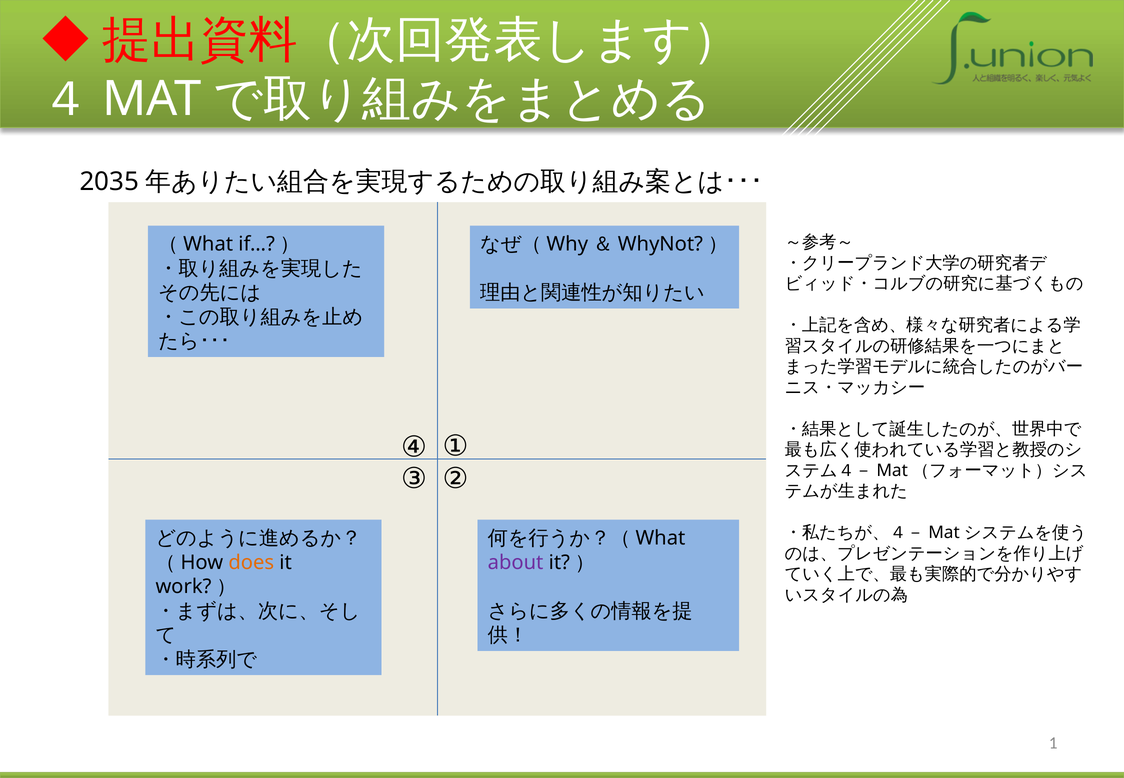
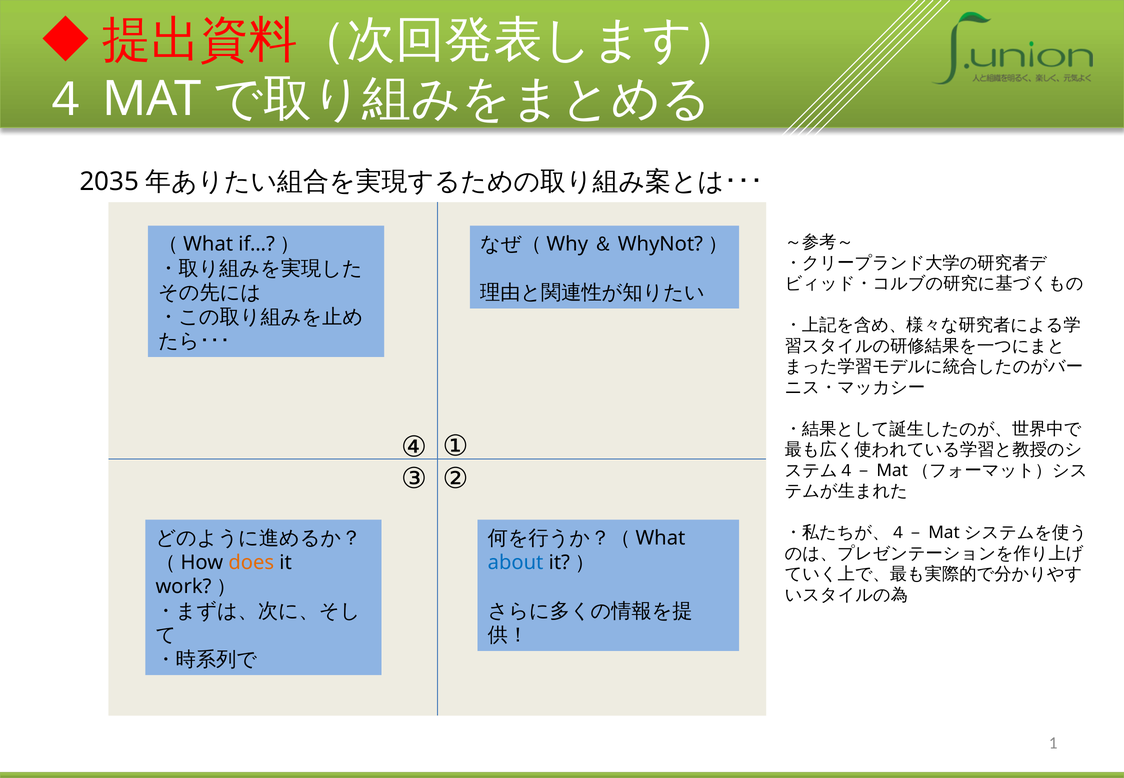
about colour: purple -> blue
